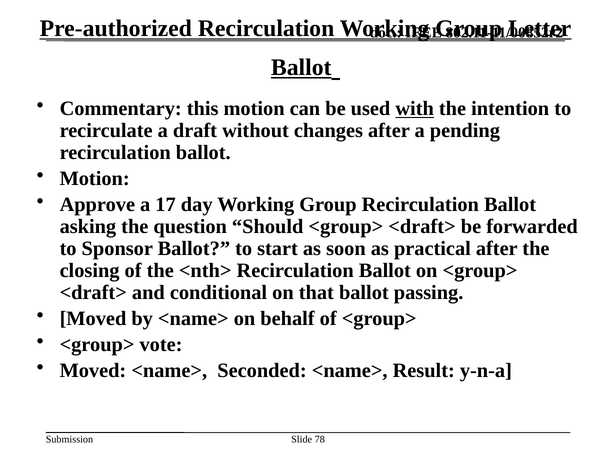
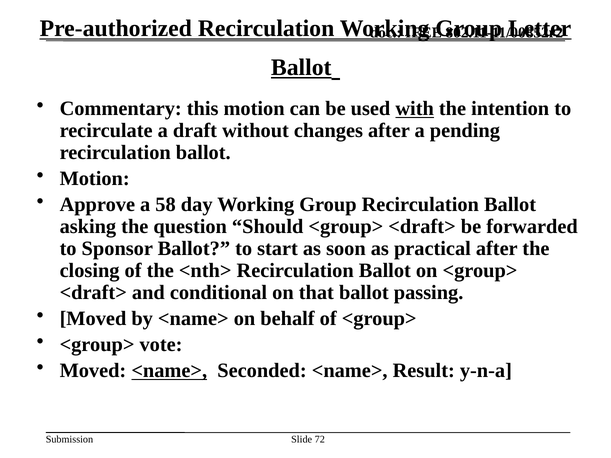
17: 17 -> 58
<name> at (169, 371) underline: none -> present
78: 78 -> 72
